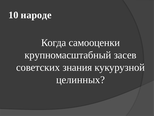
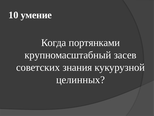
народе: народе -> умение
самооценки: самооценки -> портянками
